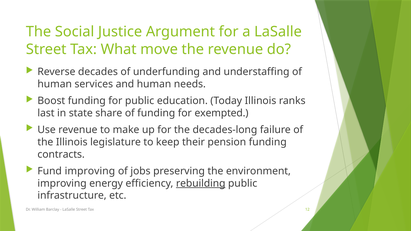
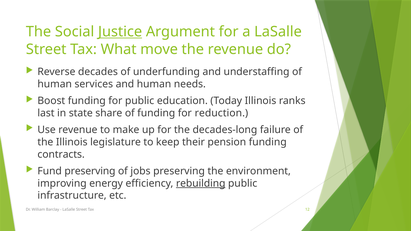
Justice underline: none -> present
exempted: exempted -> reduction
Fund improving: improving -> preserving
